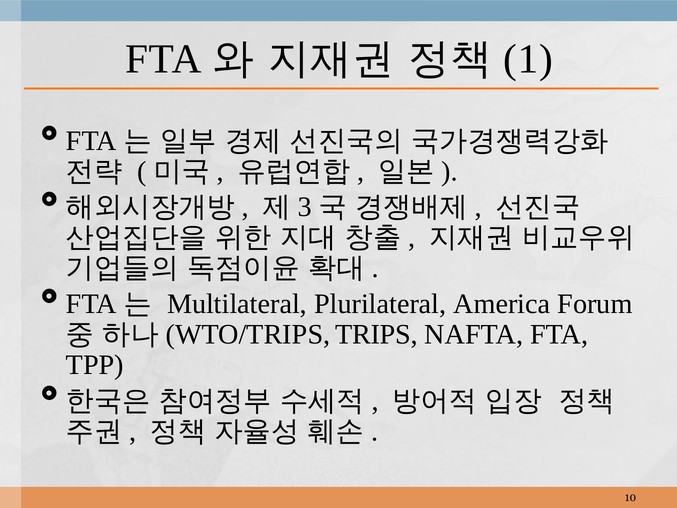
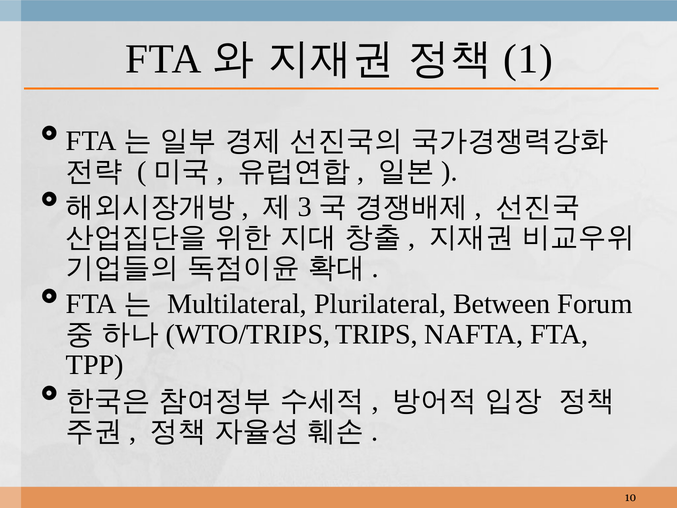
America: America -> Between
